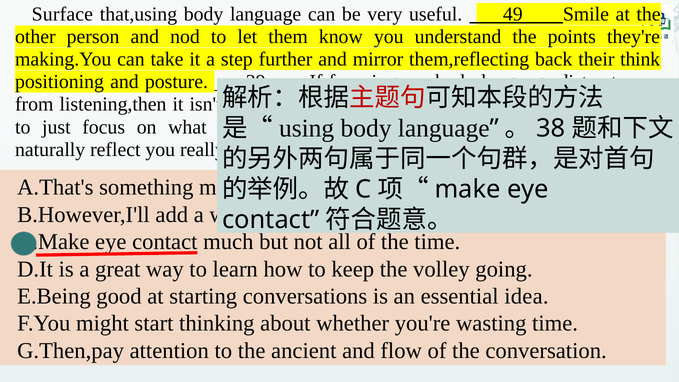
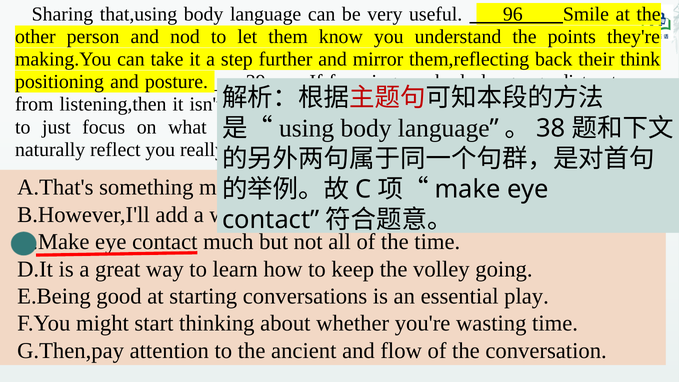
Surface: Surface -> Sharing
49: 49 -> 96
idea: idea -> play
